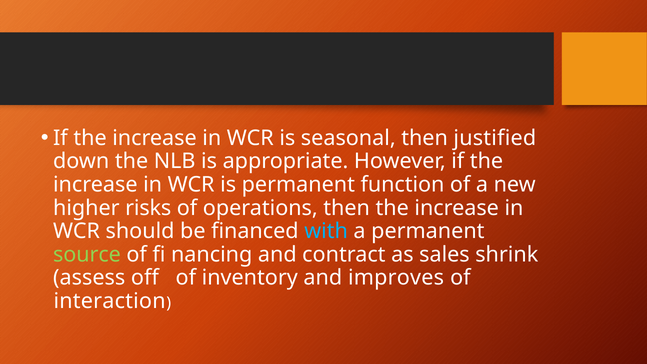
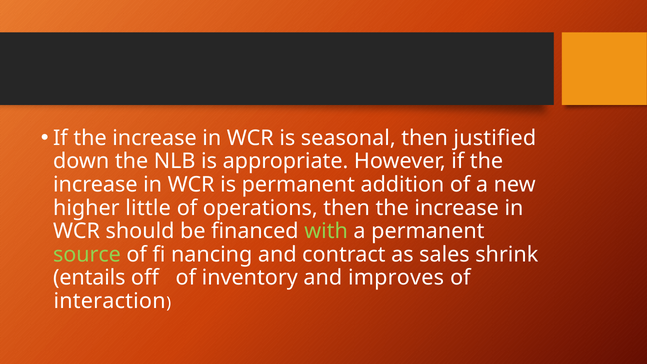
function: function -> addition
risks: risks -> little
with colour: light blue -> light green
assess: assess -> entails
